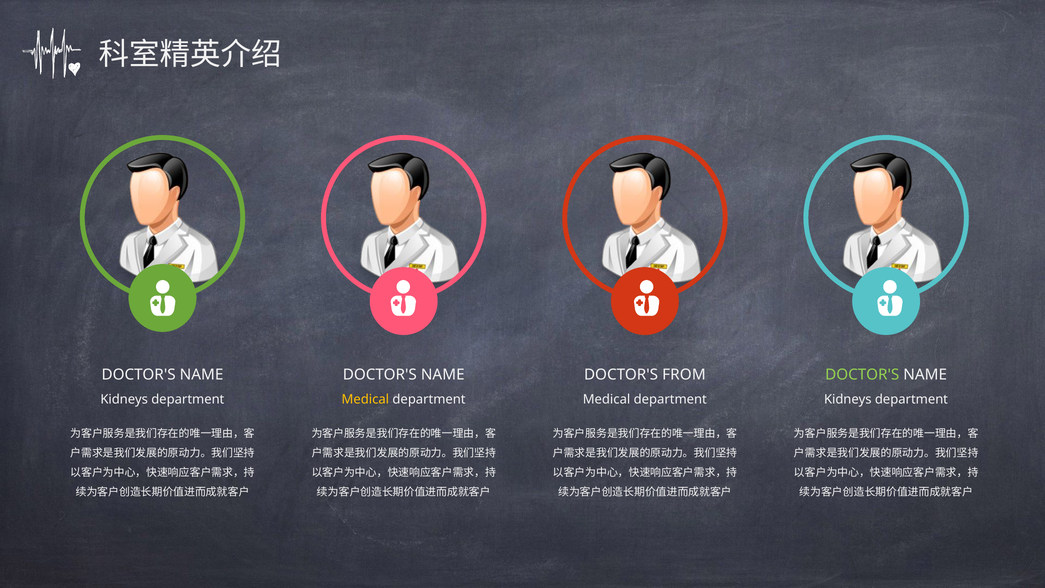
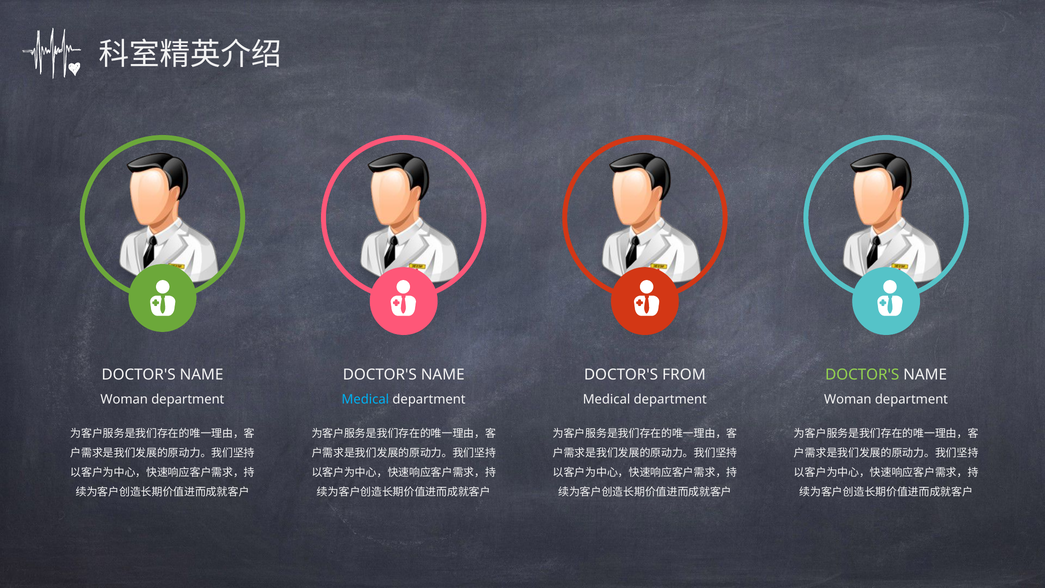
Kidneys at (124, 399): Kidneys -> Woman
Medical at (365, 399) colour: yellow -> light blue
Kidneys at (848, 399): Kidneys -> Woman
